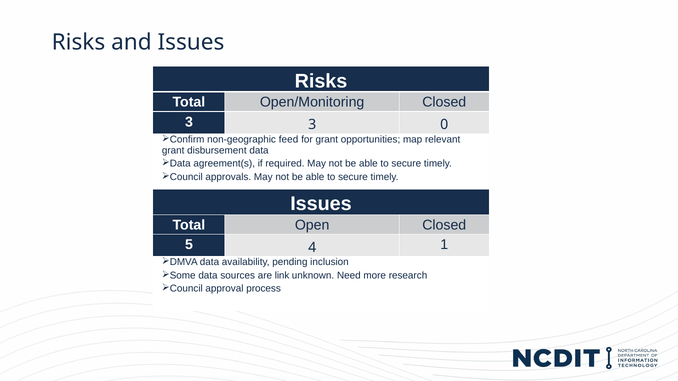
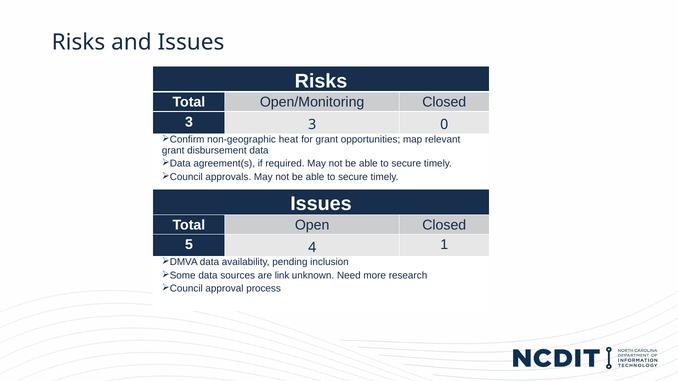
feed: feed -> heat
